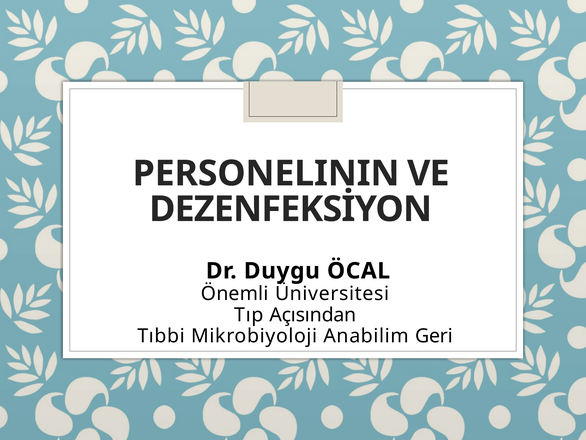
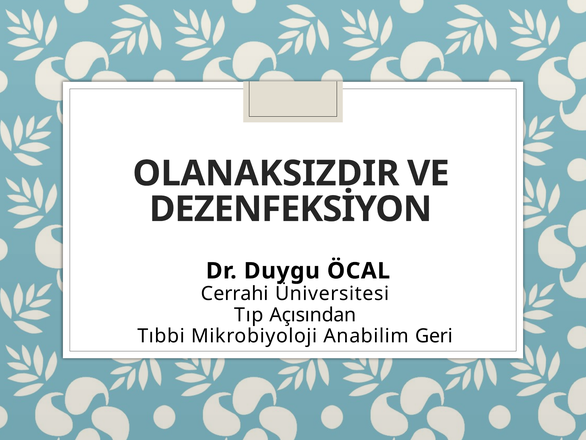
PERSONELININ: PERSONELININ -> OLANAKSIZDIR
Önemli: Önemli -> Cerrahi
